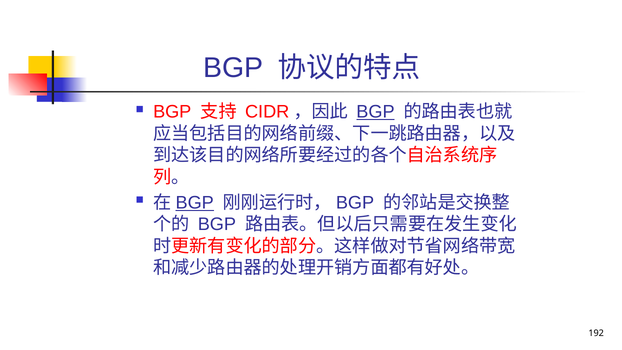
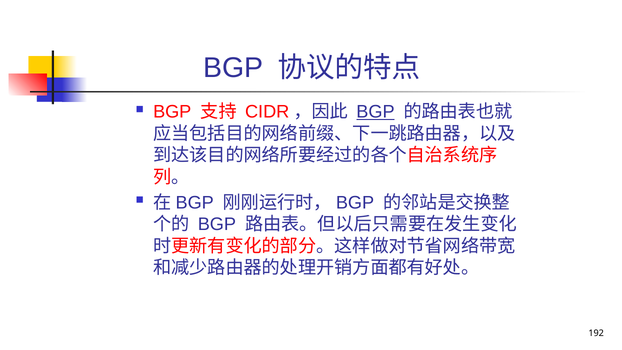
BGP at (195, 203) underline: present -> none
